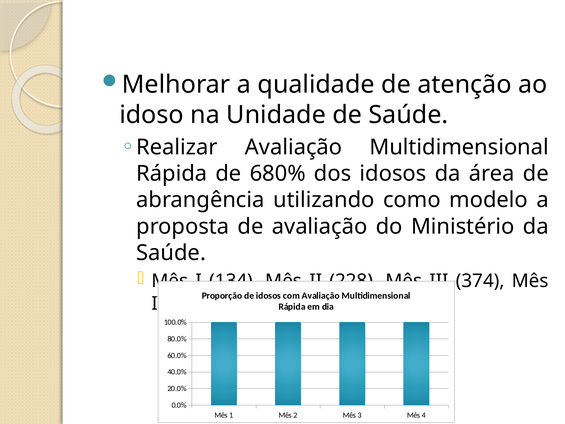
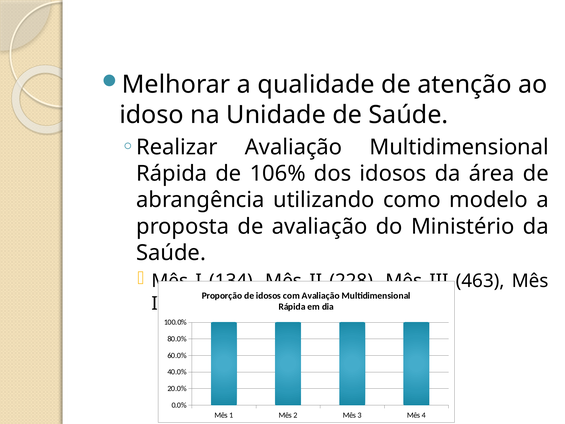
680%: 680% -> 106%
374: 374 -> 463
